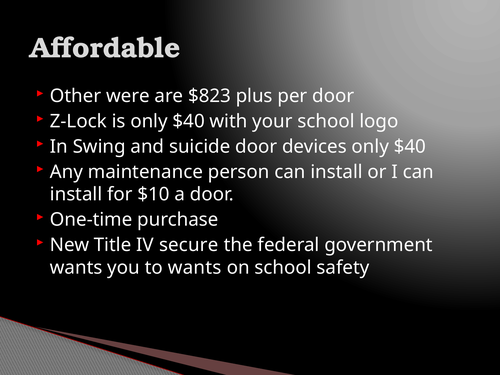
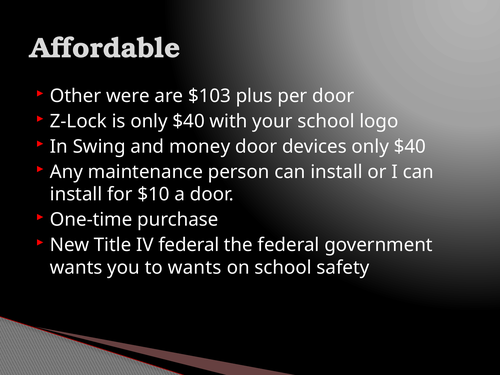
$823: $823 -> $103
suicide: suicide -> money
IV secure: secure -> federal
